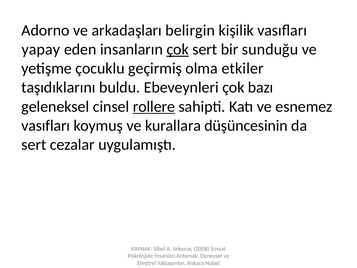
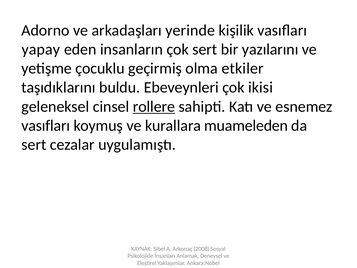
belirgin: belirgin -> yerinde
çok at (178, 49) underline: present -> none
sunduğu: sunduğu -> yazılarını
bazı: bazı -> ikisi
düşüncesinin: düşüncesinin -> muameleden
